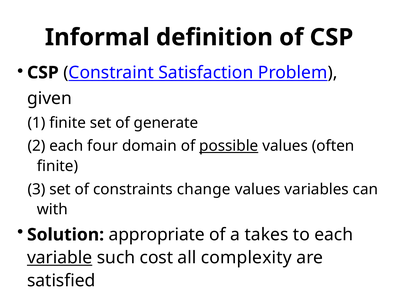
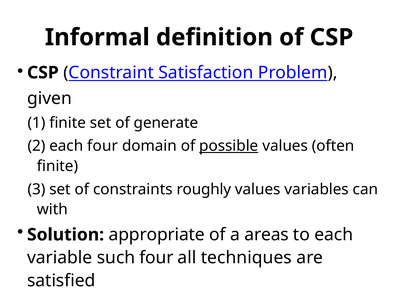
change: change -> roughly
takes: takes -> areas
variable underline: present -> none
such cost: cost -> four
complexity: complexity -> techniques
